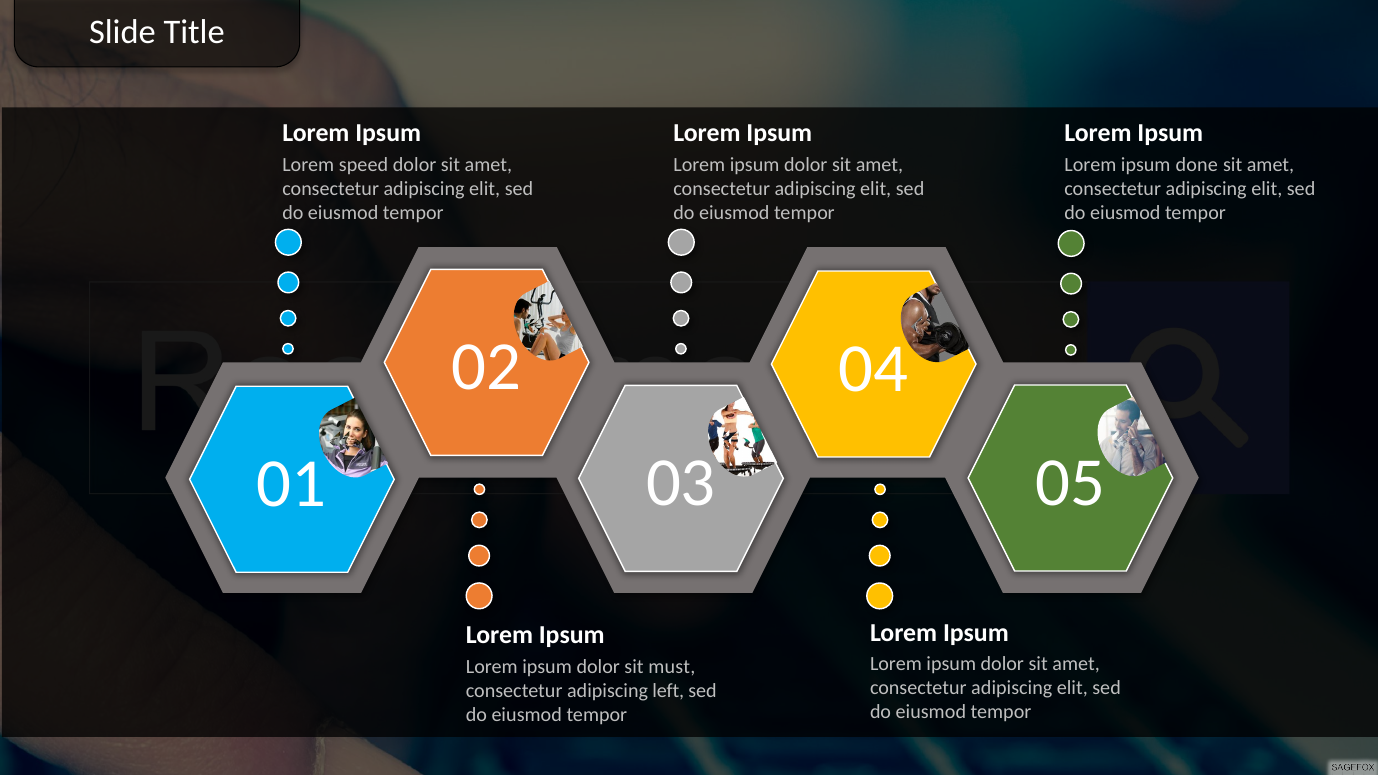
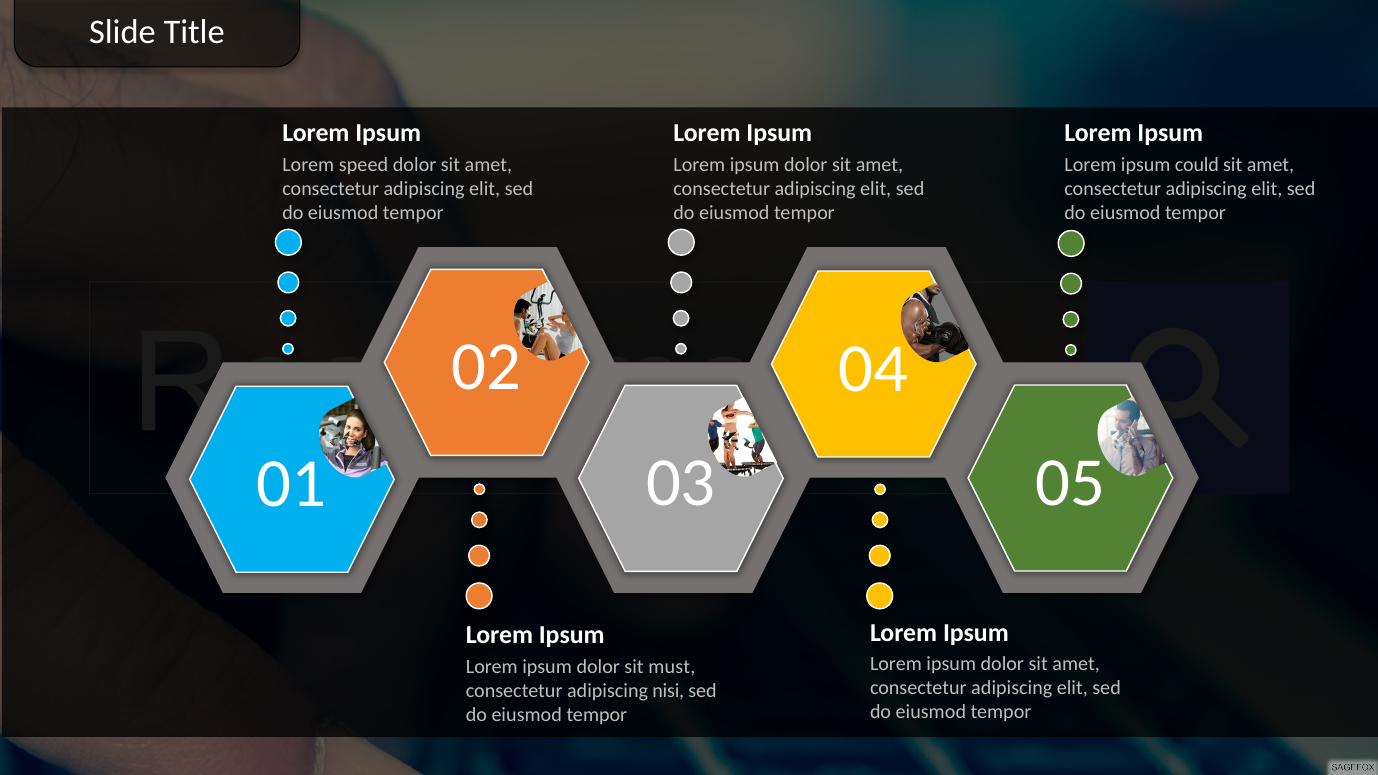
done: done -> could
left: left -> nisi
